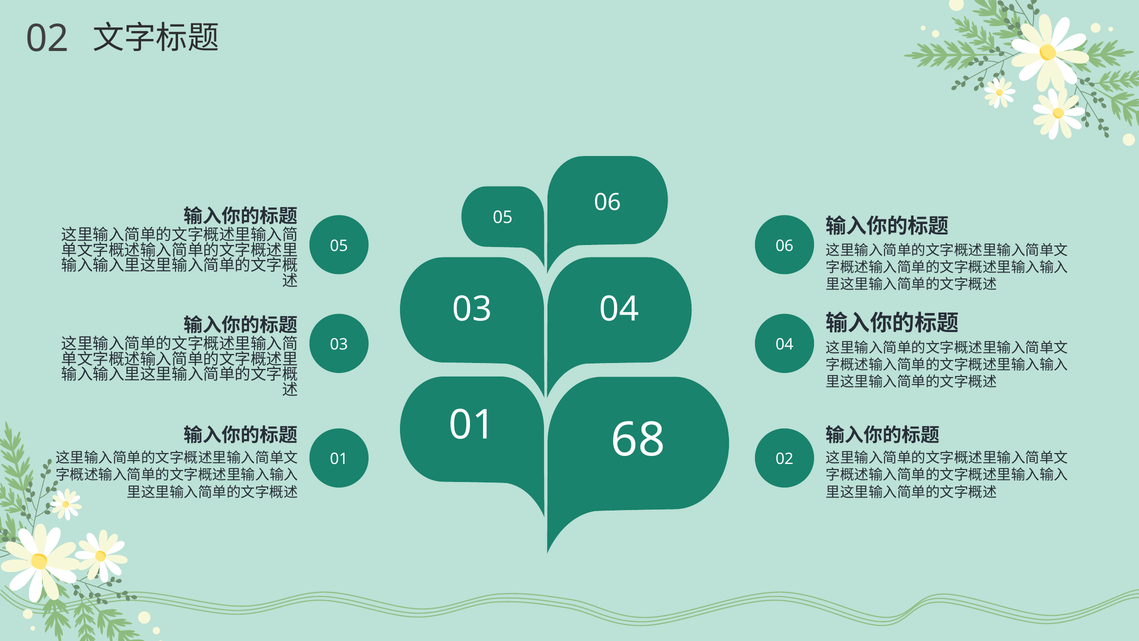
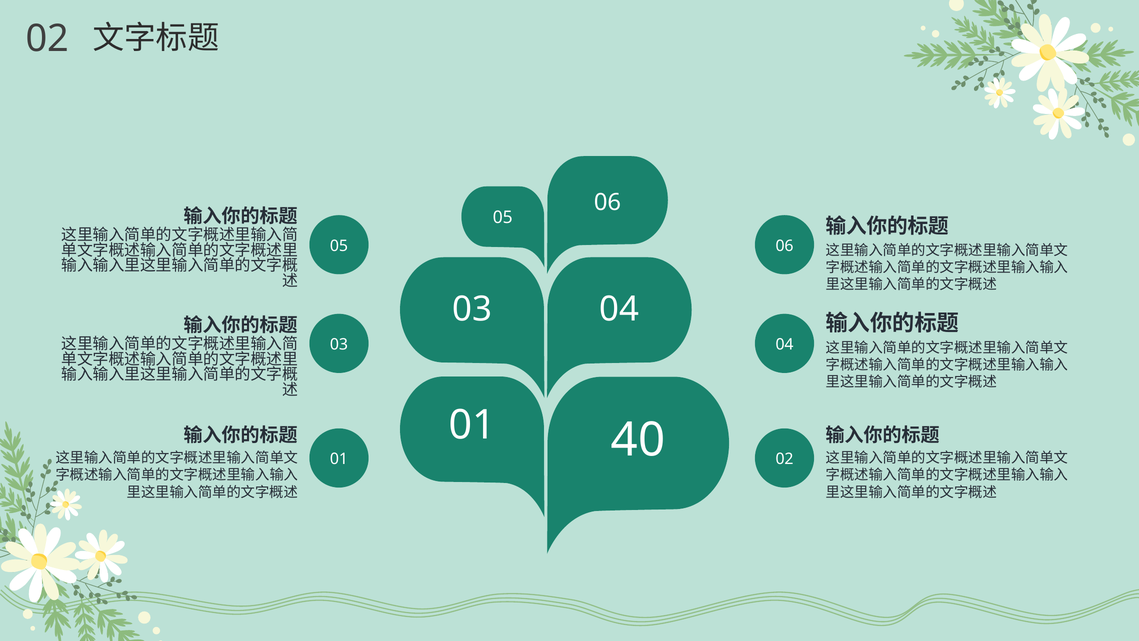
68: 68 -> 40
